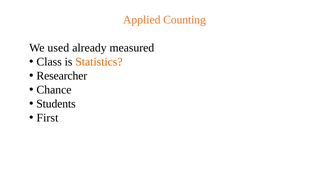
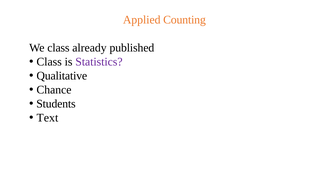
We used: used -> class
measured: measured -> published
Statistics colour: orange -> purple
Researcher: Researcher -> Qualitative
First: First -> Text
